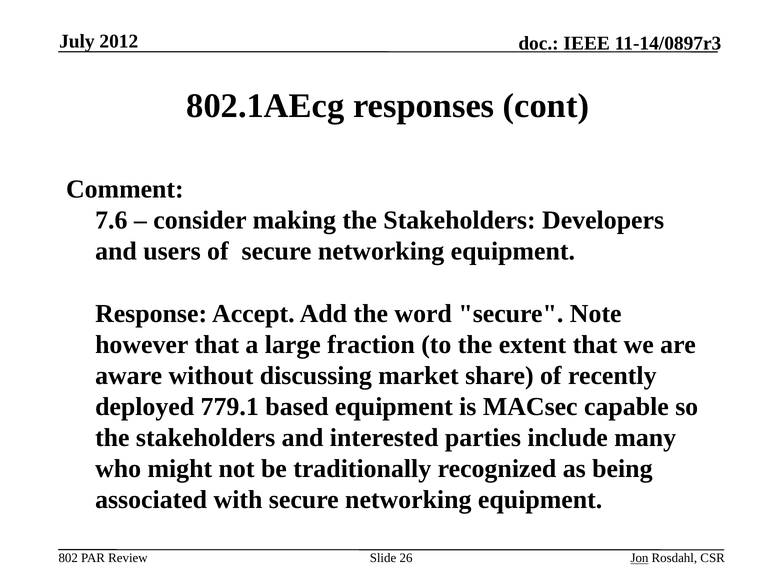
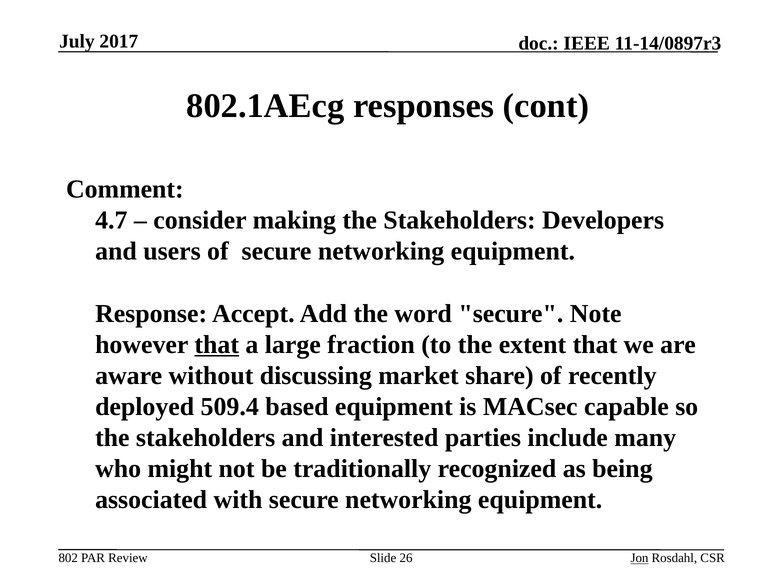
2012: 2012 -> 2017
7.6: 7.6 -> 4.7
that at (217, 345) underline: none -> present
779.1: 779.1 -> 509.4
